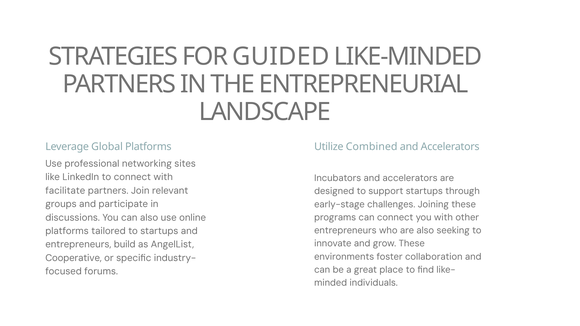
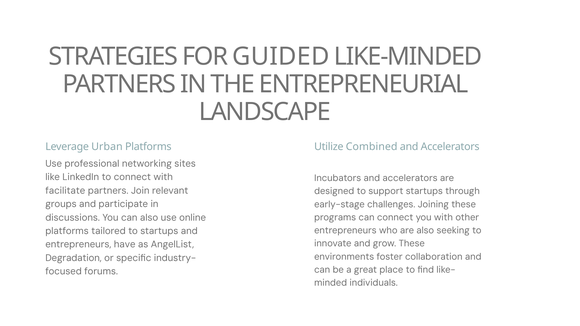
Global: Global -> Urban
build: build -> have
Cooperative: Cooperative -> Degradation
